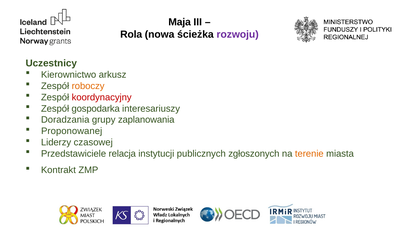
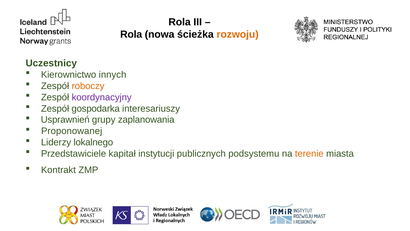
Maja at (180, 22): Maja -> Rola
rozwoju colour: purple -> orange
arkusz: arkusz -> innych
koordynacyjny colour: red -> purple
Doradzania: Doradzania -> Usprawnień
czasowej: czasowej -> lokalnego
relacja: relacja -> kapitał
zgłoszonych: zgłoszonych -> podsystemu
